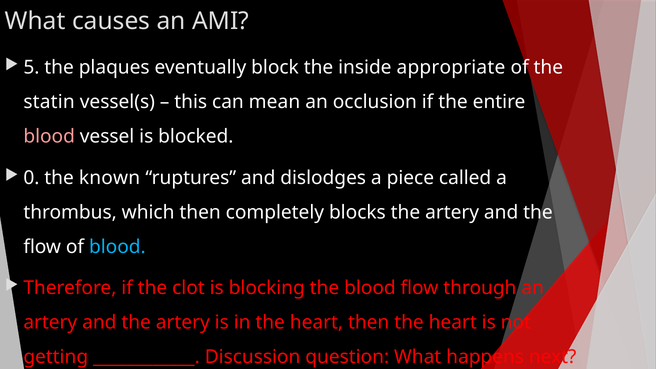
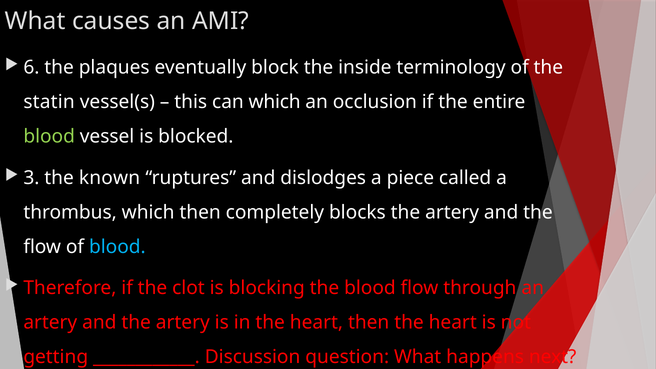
5: 5 -> 6
appropriate: appropriate -> terminology
can mean: mean -> which
blood at (49, 137) colour: pink -> light green
0: 0 -> 3
